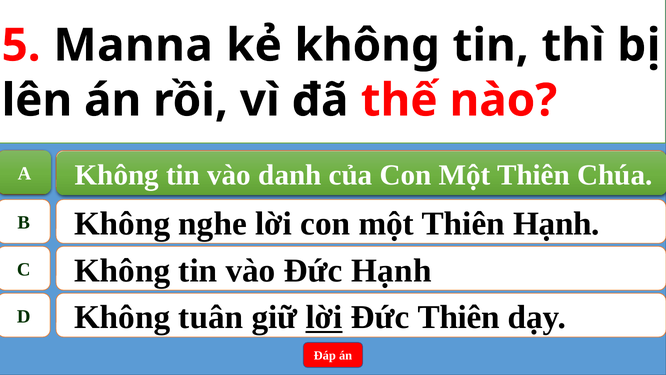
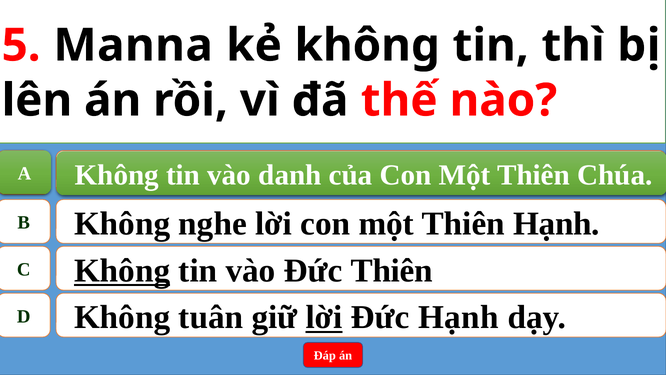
Không at (122, 270) underline: none -> present
Đức Hạnh: Hạnh -> Thiên
Đức Thiên: Thiên -> Hạnh
